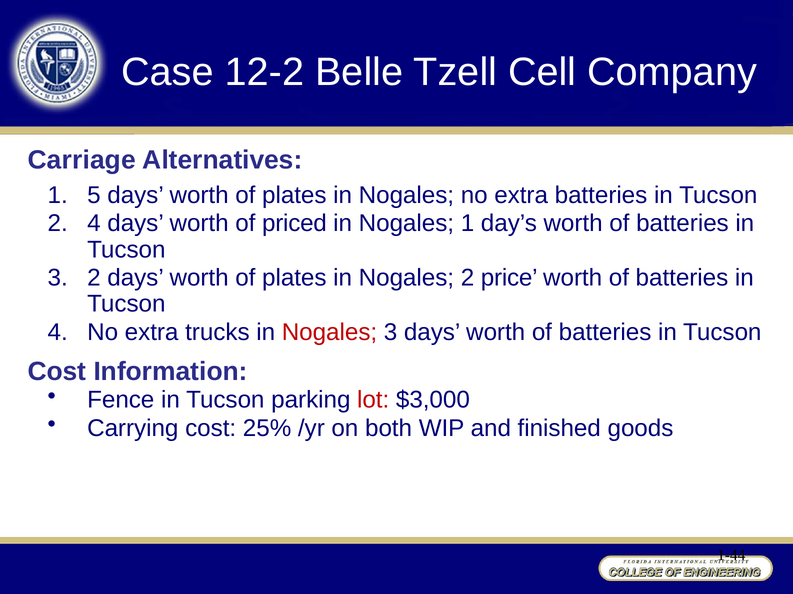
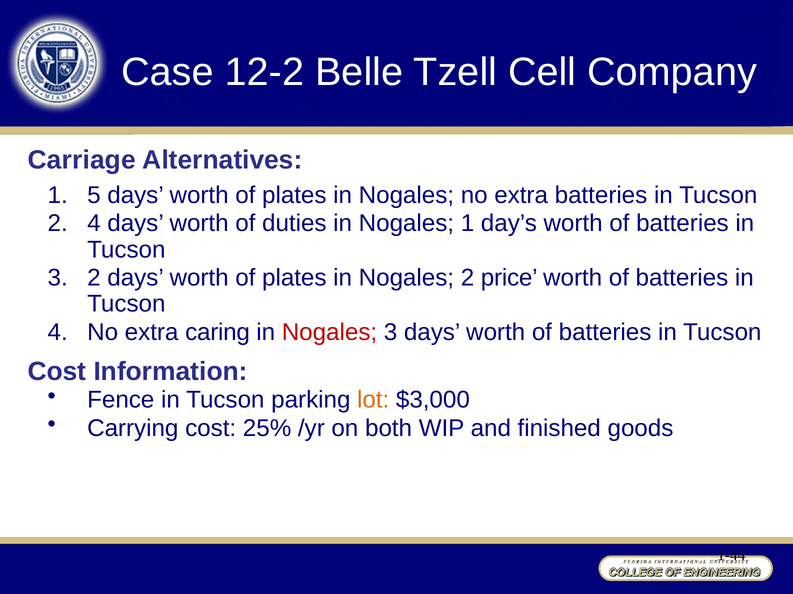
priced: priced -> duties
trucks: trucks -> caring
lot colour: red -> orange
